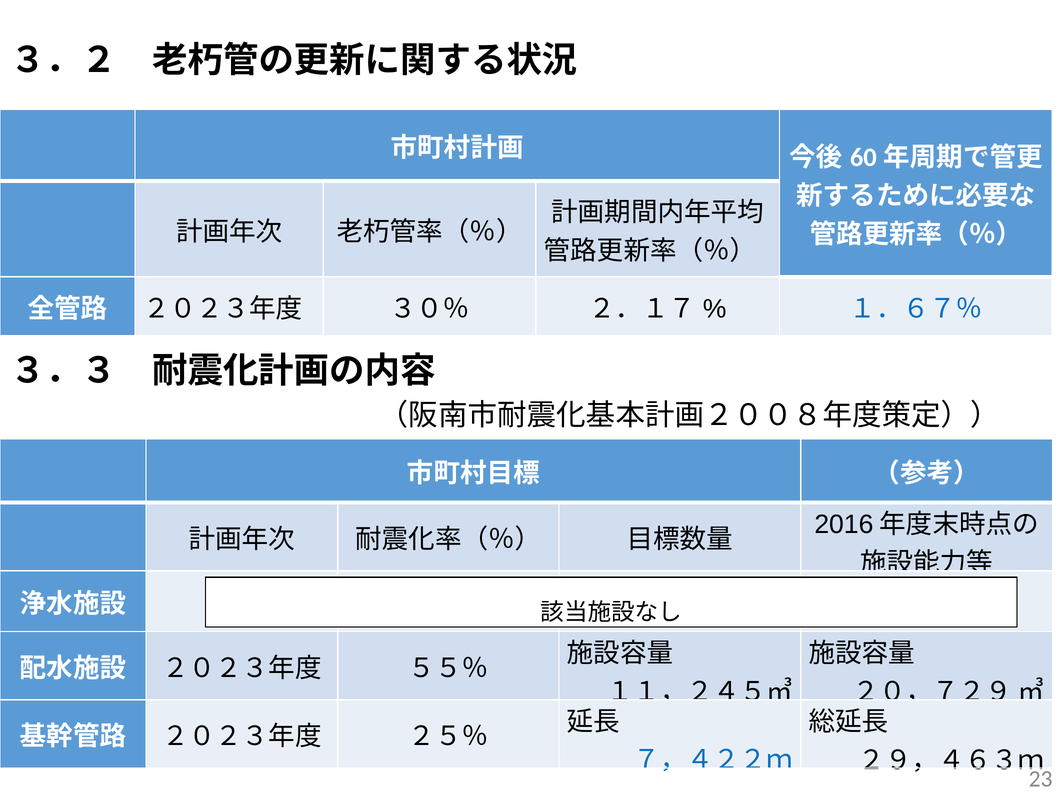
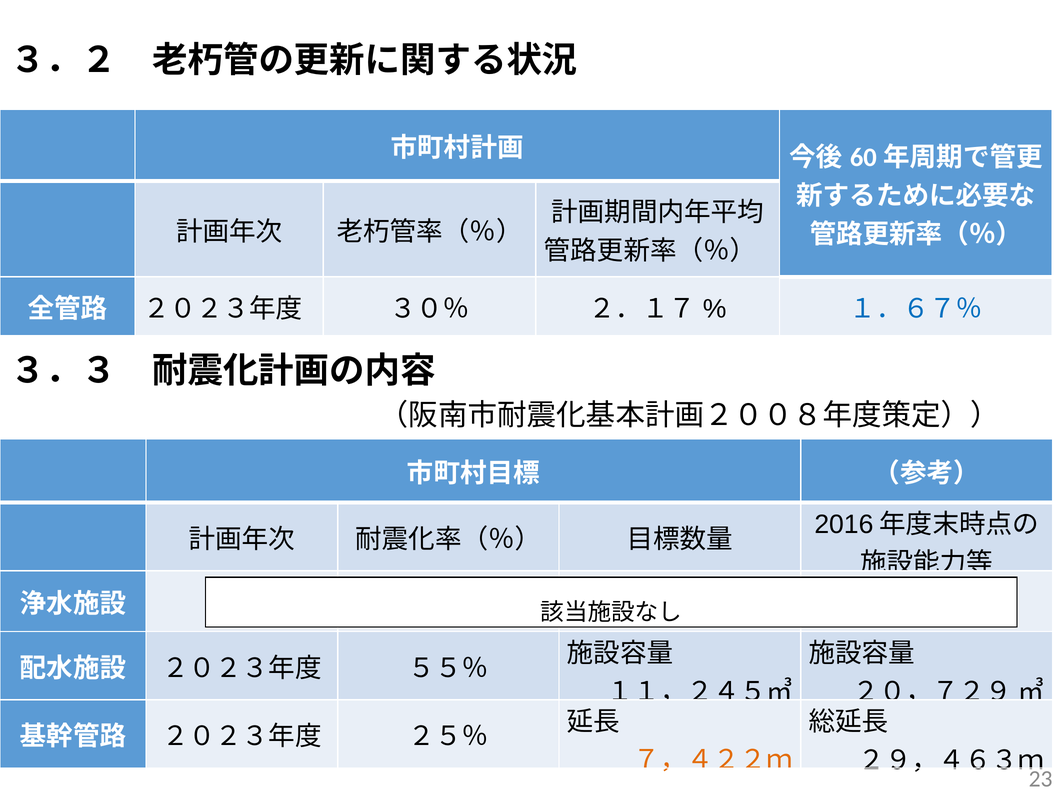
７，４２２ｍ colour: blue -> orange
